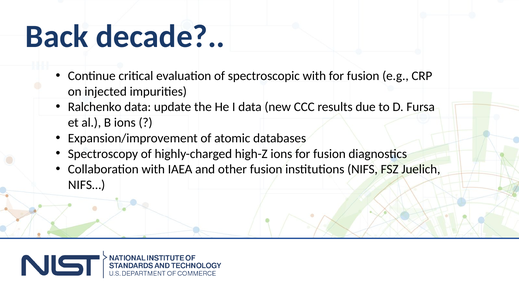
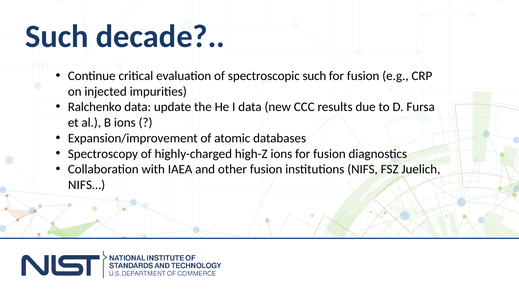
Back at (57, 36): Back -> Such
spectroscopic with: with -> such
